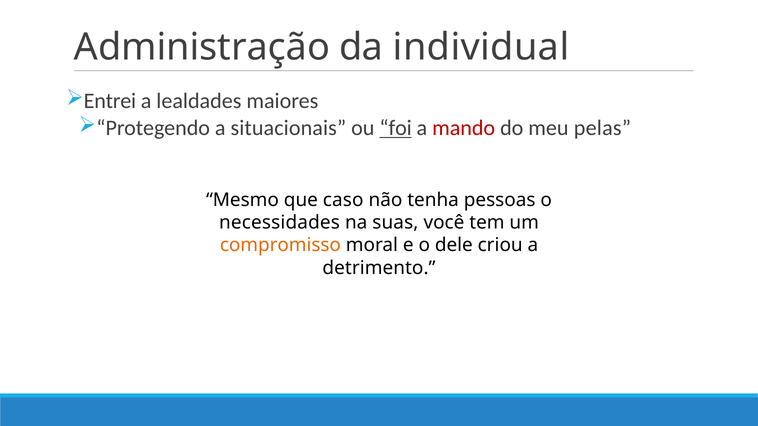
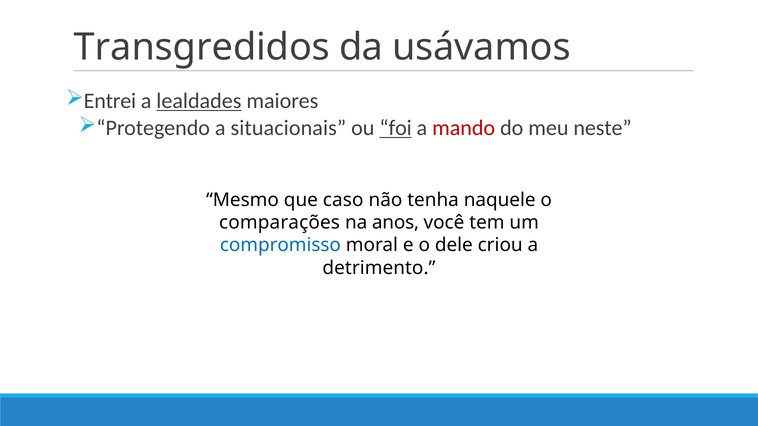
Administração: Administração -> Transgredidos
individual: individual -> usávamos
lealdades underline: none -> present
pelas: pelas -> neste
pessoas: pessoas -> naquele
necessidades: necessidades -> comparações
suas: suas -> anos
compromisso colour: orange -> blue
